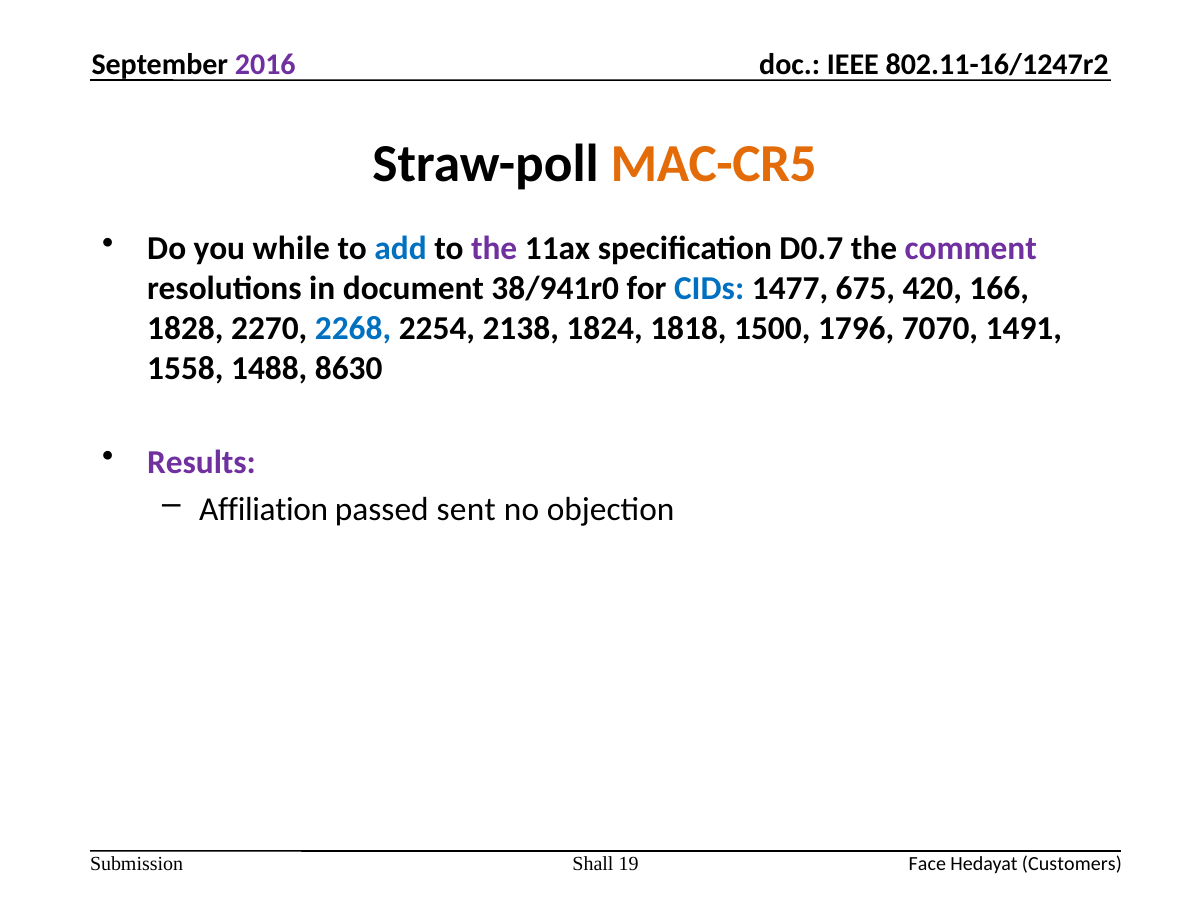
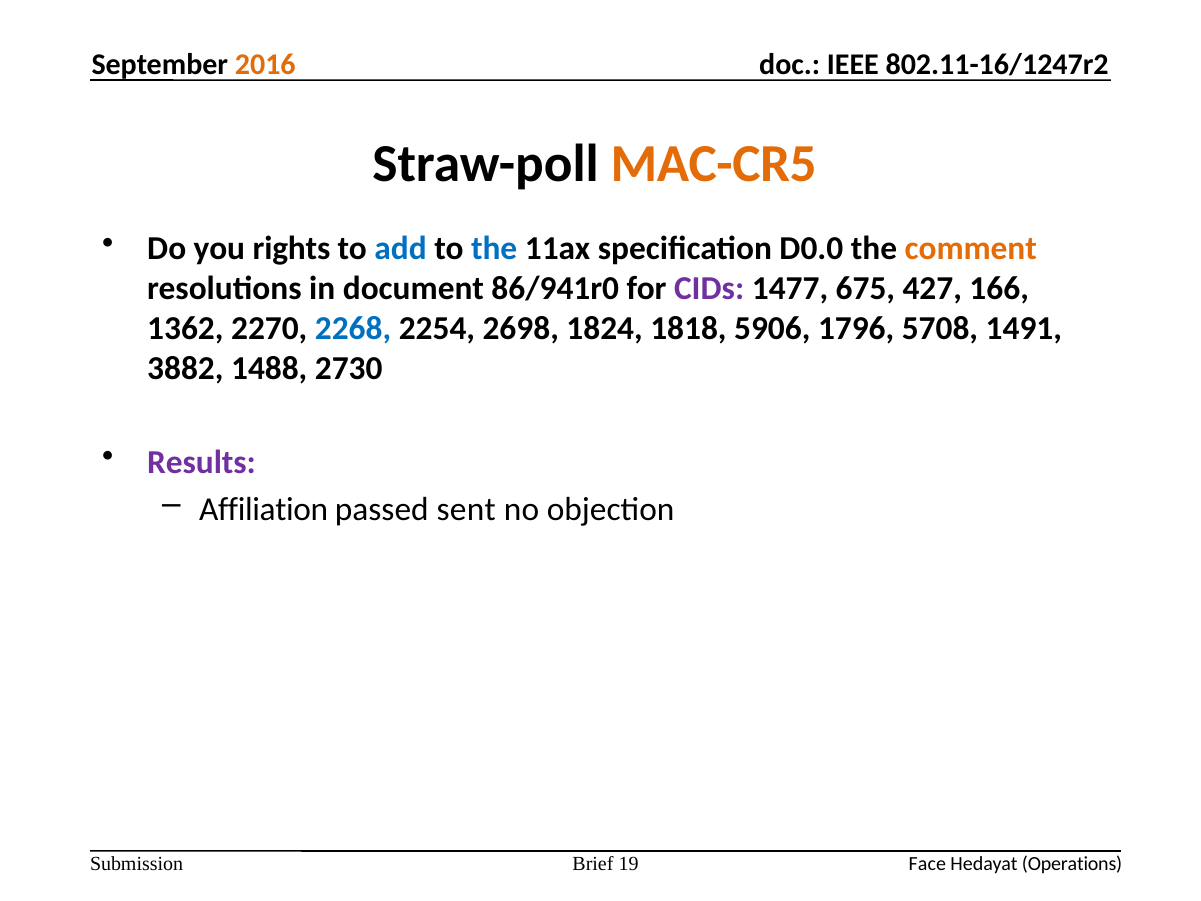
2016 colour: purple -> orange
while: while -> rights
the at (494, 249) colour: purple -> blue
D0.7: D0.7 -> D0.0
comment colour: purple -> orange
38/941r0: 38/941r0 -> 86/941r0
CIDs colour: blue -> purple
420: 420 -> 427
1828: 1828 -> 1362
2138: 2138 -> 2698
1500: 1500 -> 5906
7070: 7070 -> 5708
1558: 1558 -> 3882
8630: 8630 -> 2730
Shall: Shall -> Brief
Customers: Customers -> Operations
